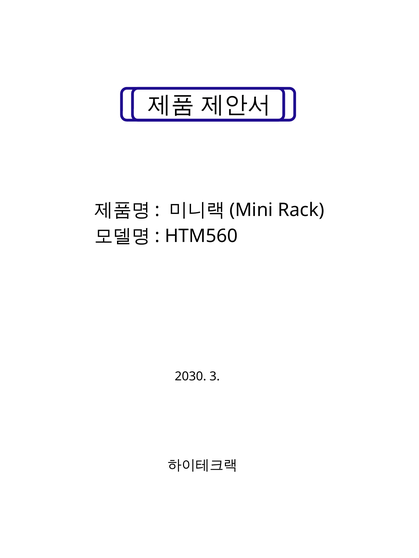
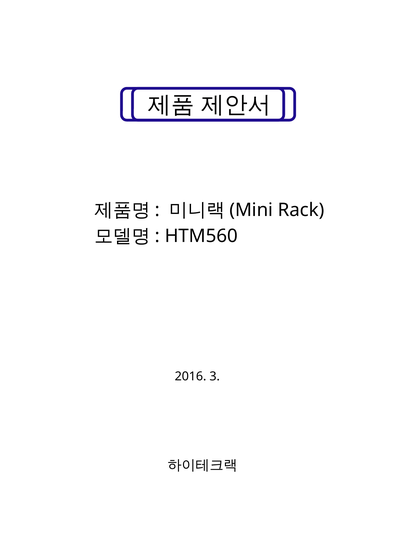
2030: 2030 -> 2016
